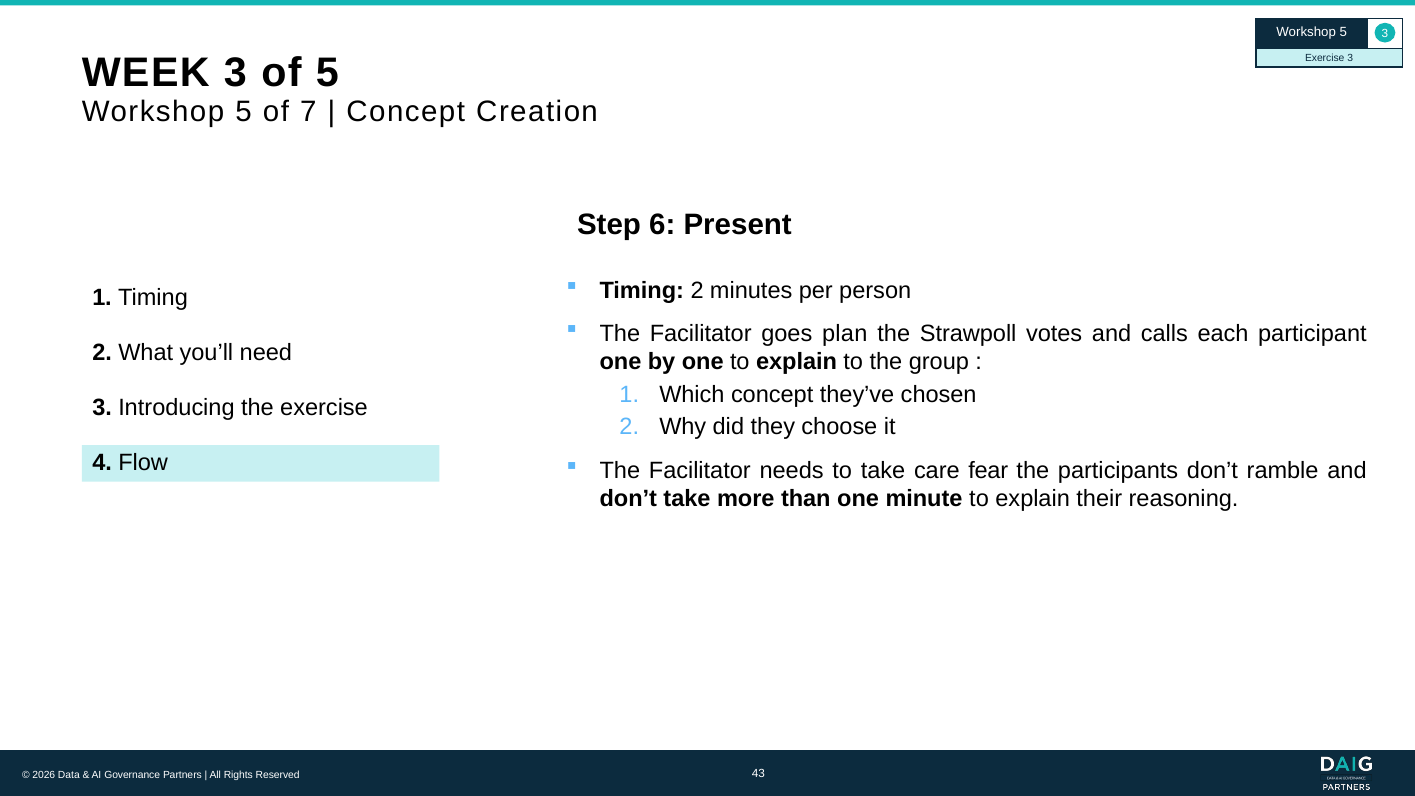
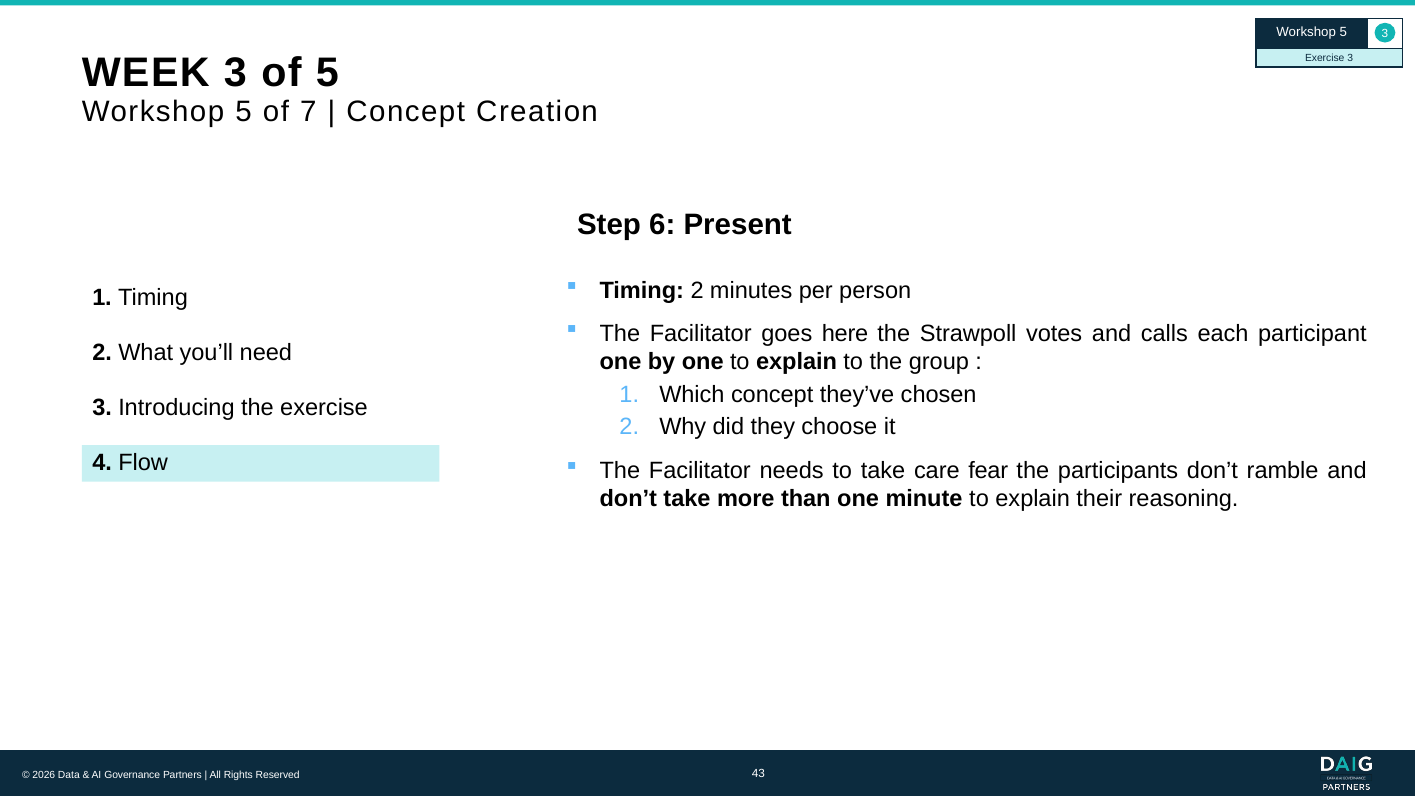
plan: plan -> here
